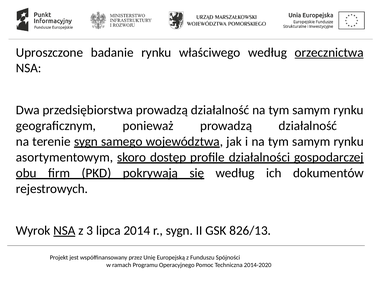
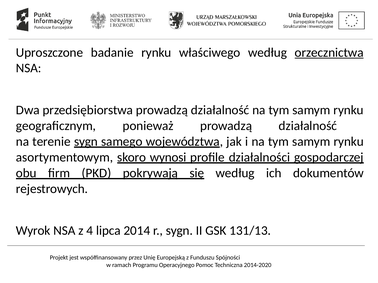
dostęp: dostęp -> wynosi
NSA at (64, 231) underline: present -> none
3: 3 -> 4
826/13: 826/13 -> 131/13
